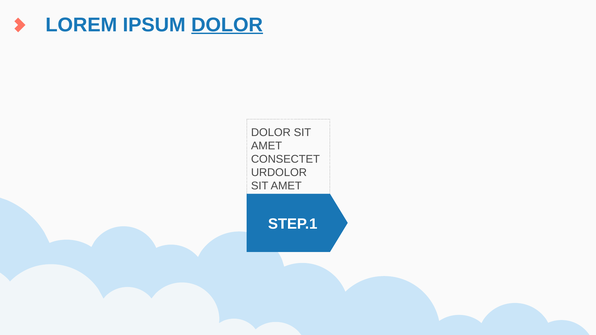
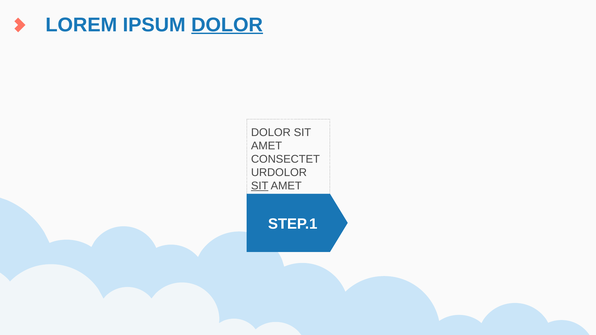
SIT at (260, 186) underline: none -> present
